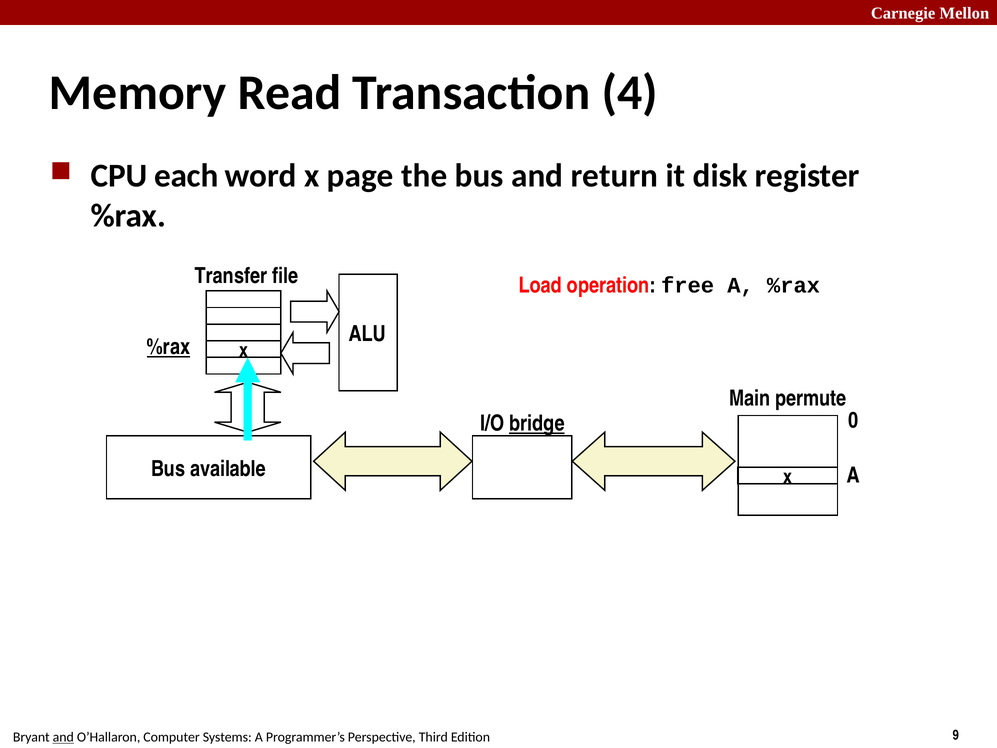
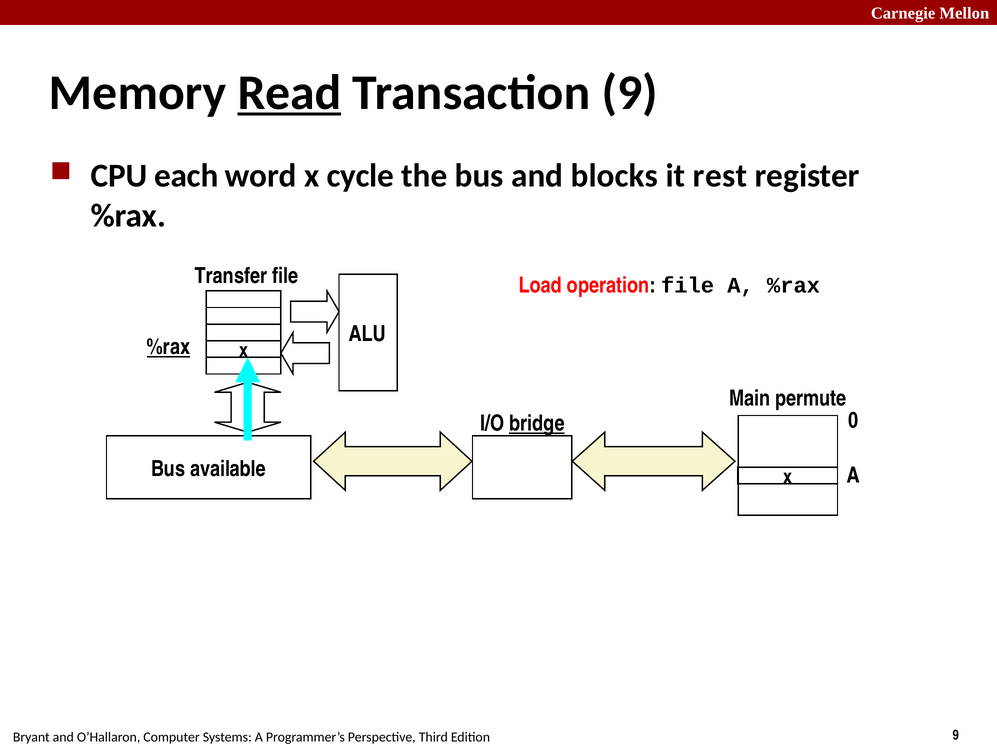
Read underline: none -> present
Transaction 4: 4 -> 9
page: page -> cycle
return: return -> blocks
disk: disk -> rest
operation free: free -> file
and at (63, 737) underline: present -> none
